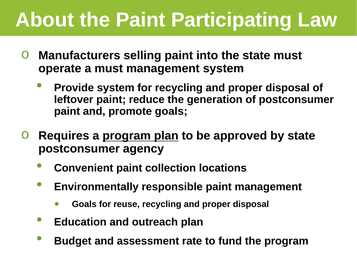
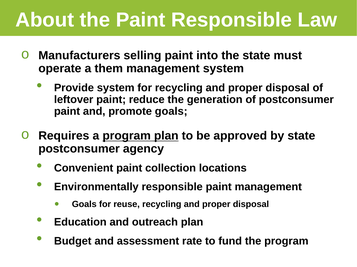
Paint Participating: Participating -> Responsible
a must: must -> them
